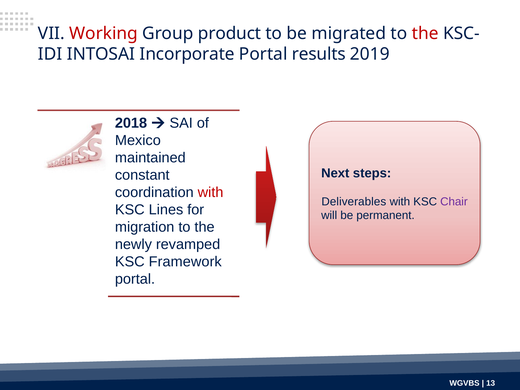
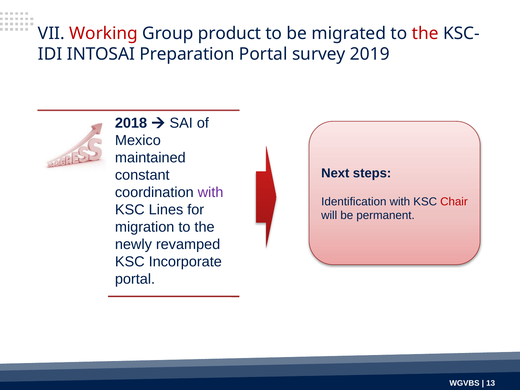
Incorporate: Incorporate -> Preparation
results: results -> survey
with at (211, 193) colour: red -> purple
Deliverables: Deliverables -> Identification
Chair colour: purple -> red
Framework: Framework -> Incorporate
